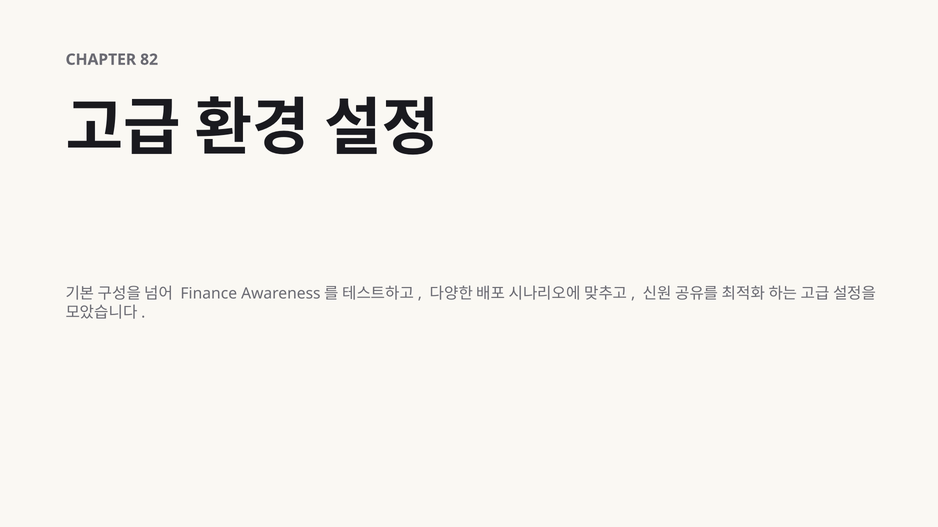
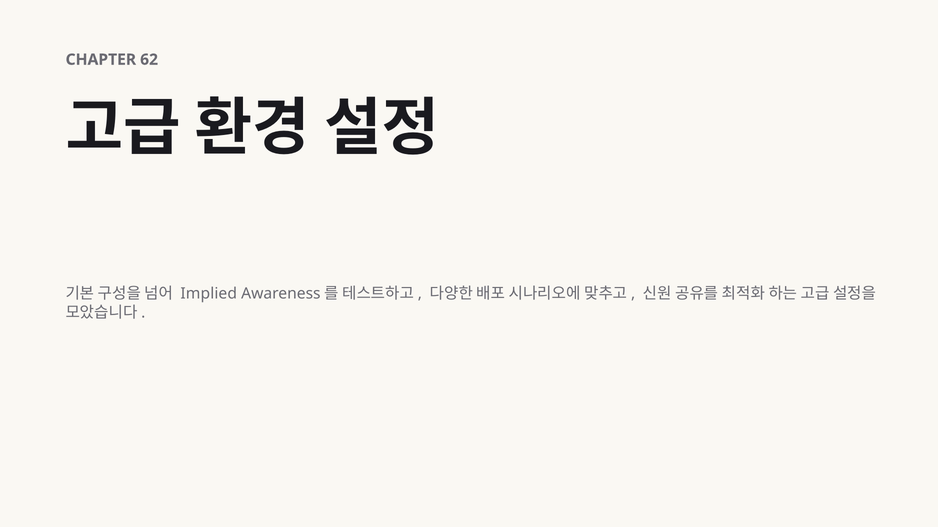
82: 82 -> 62
Finance: Finance -> Implied
